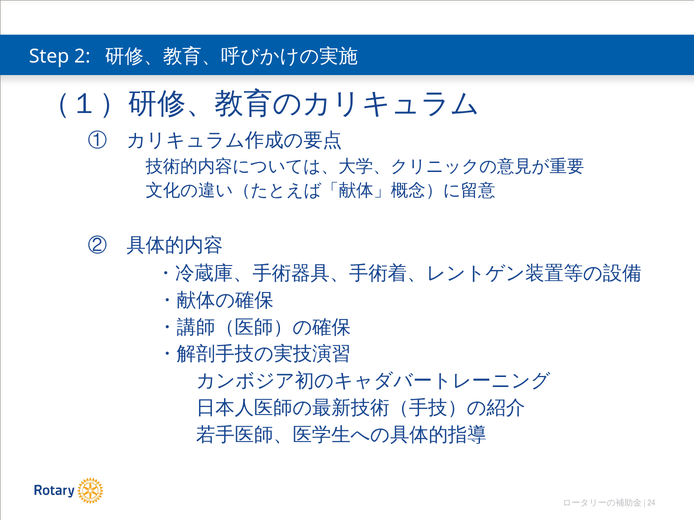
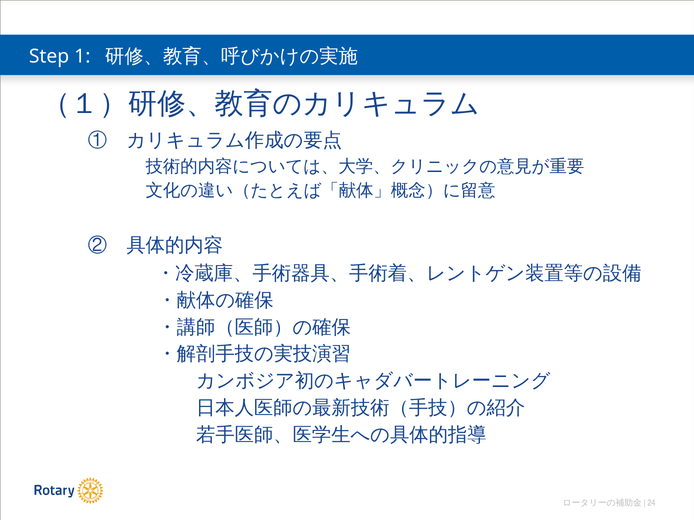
2: 2 -> 1
